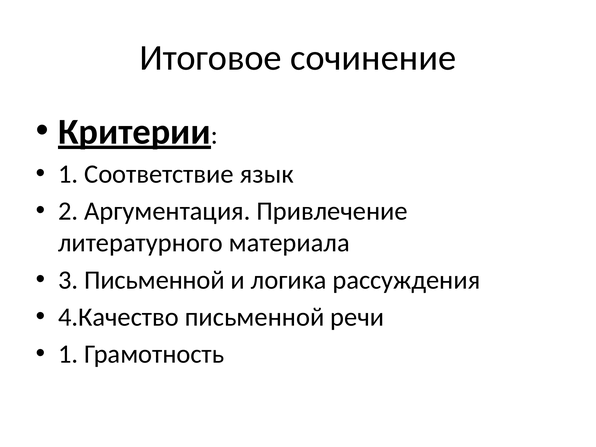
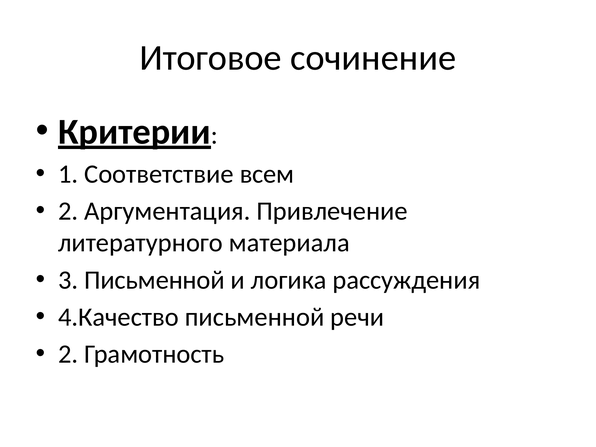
язык: язык -> всем
1 at (68, 354): 1 -> 2
